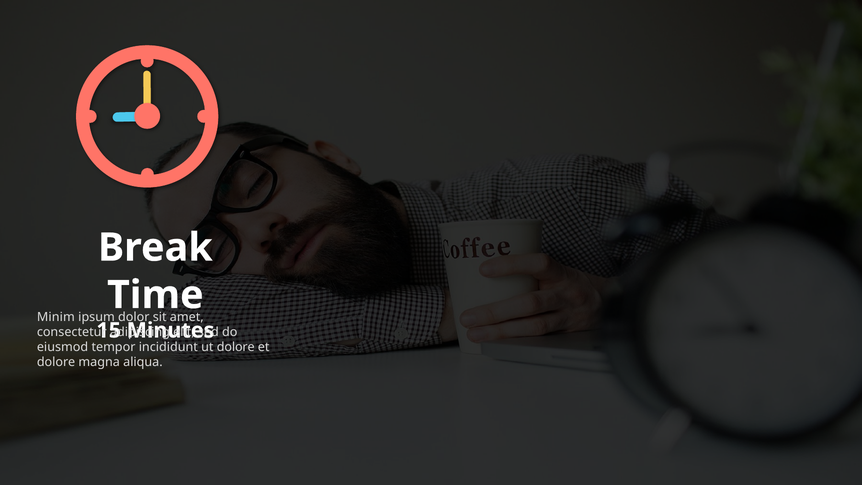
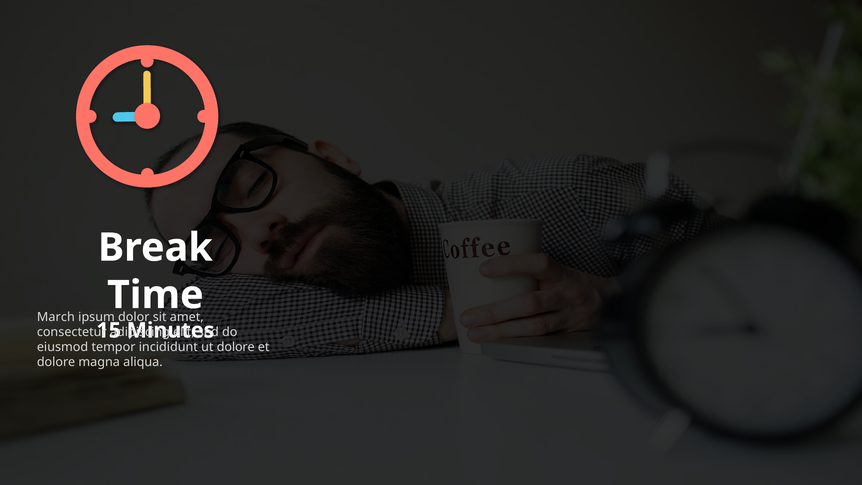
Minim: Minim -> March
